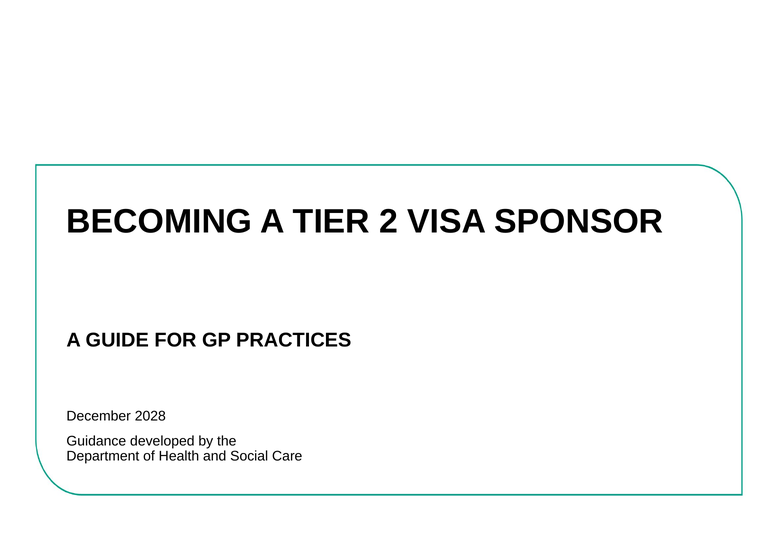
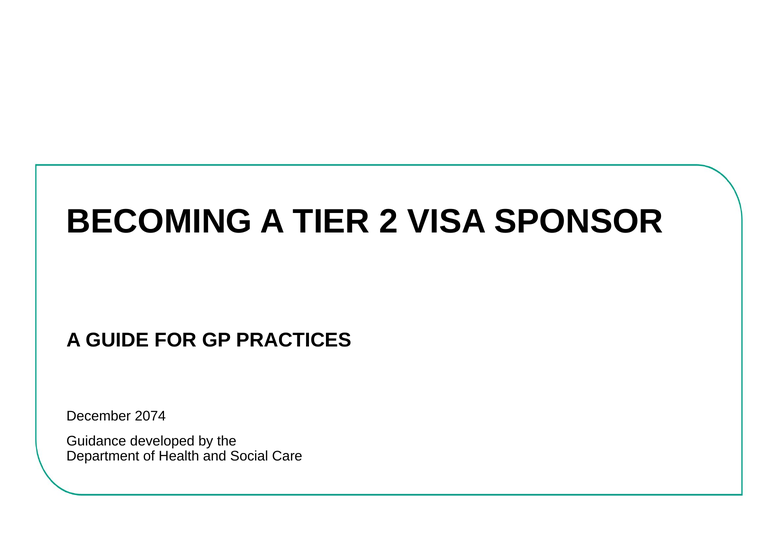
2028: 2028 -> 2074
